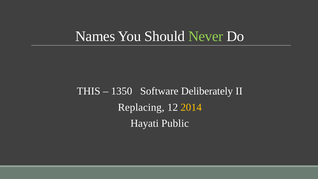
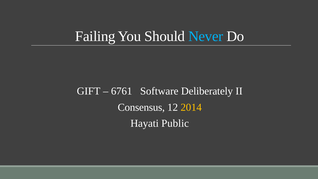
Names: Names -> Failing
Never colour: light green -> light blue
THIS: THIS -> GIFT
1350: 1350 -> 6761
Replacing: Replacing -> Consensus
